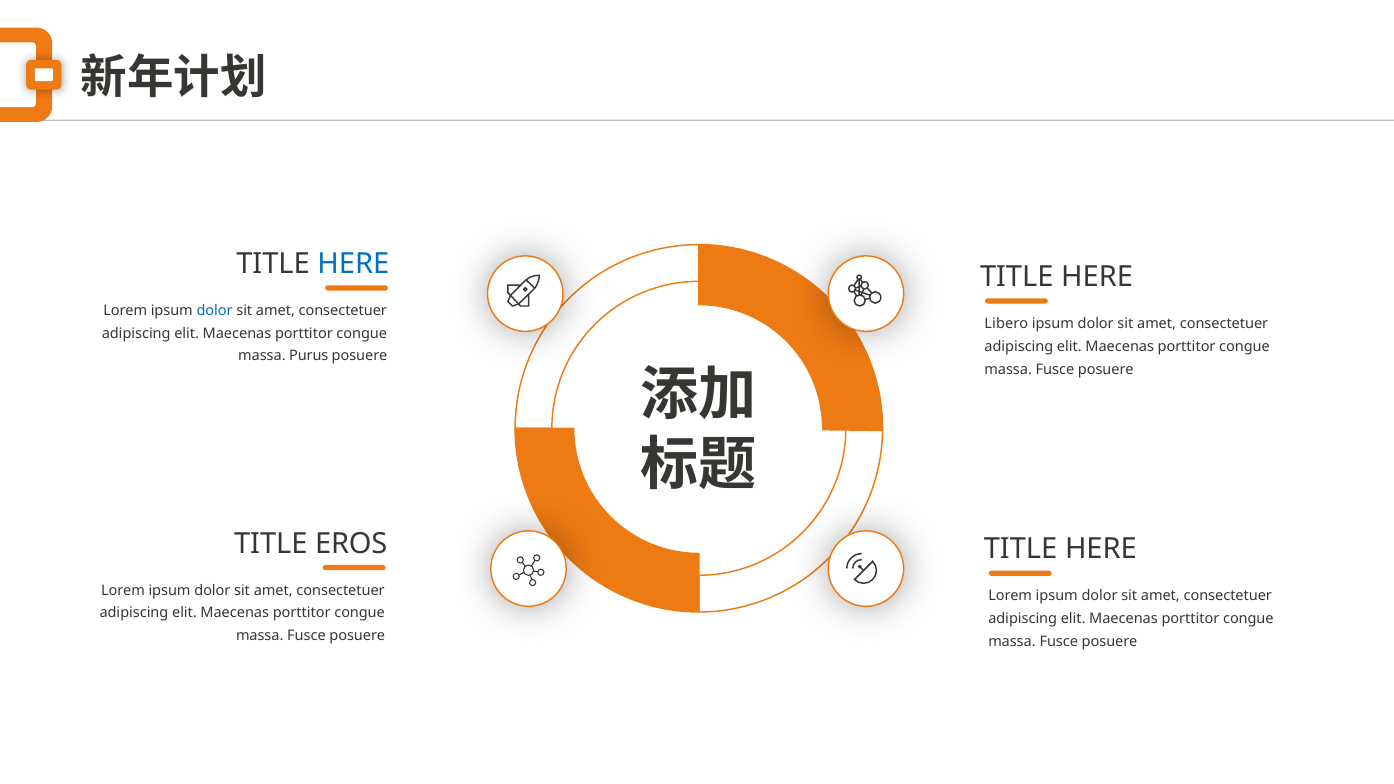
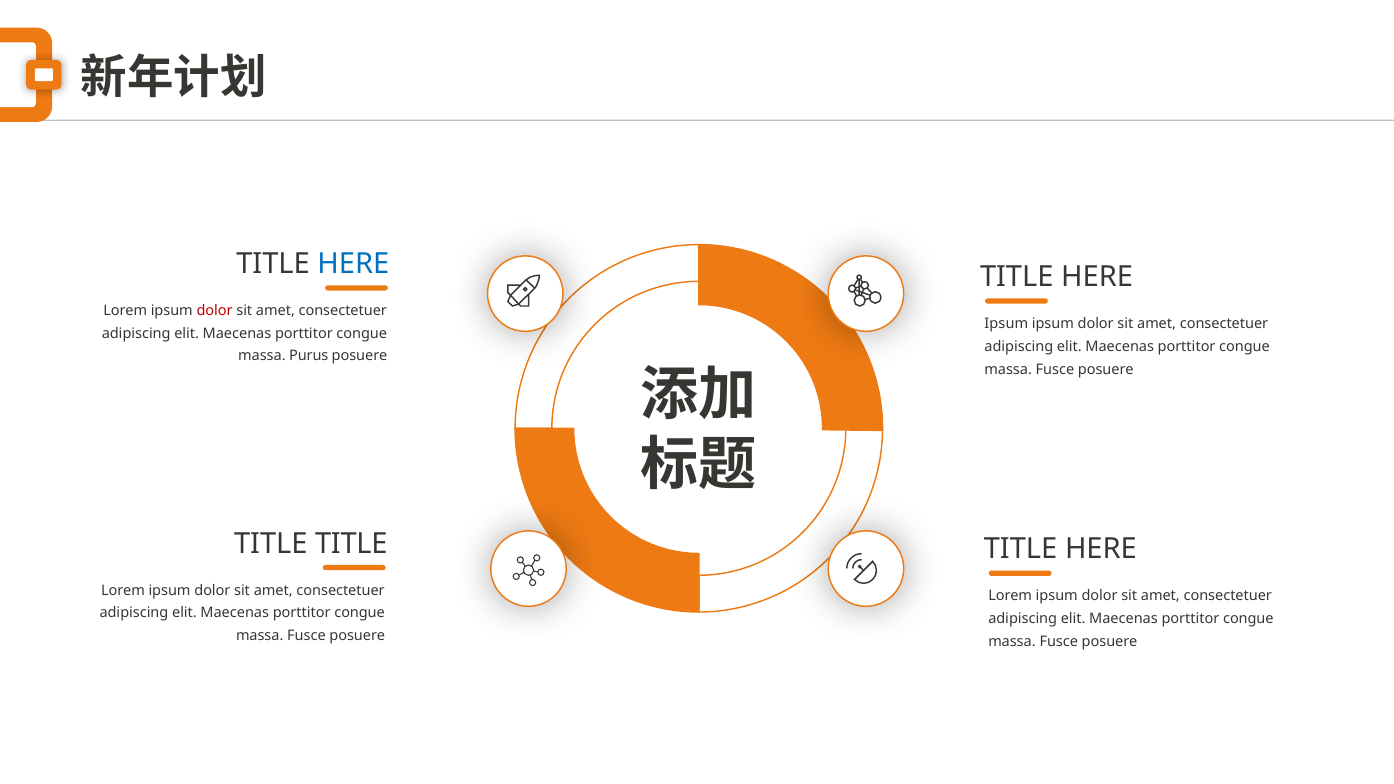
dolor at (215, 311) colour: blue -> red
Libero at (1006, 324): Libero -> Ipsum
TITLE EROS: EROS -> TITLE
